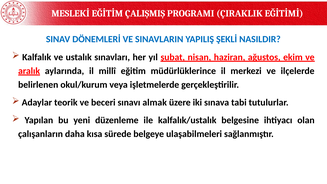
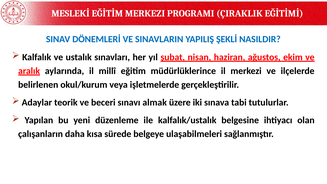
EĞİTİM ÇALIŞMIŞ: ÇALIŞMIŞ -> MERKEZI
